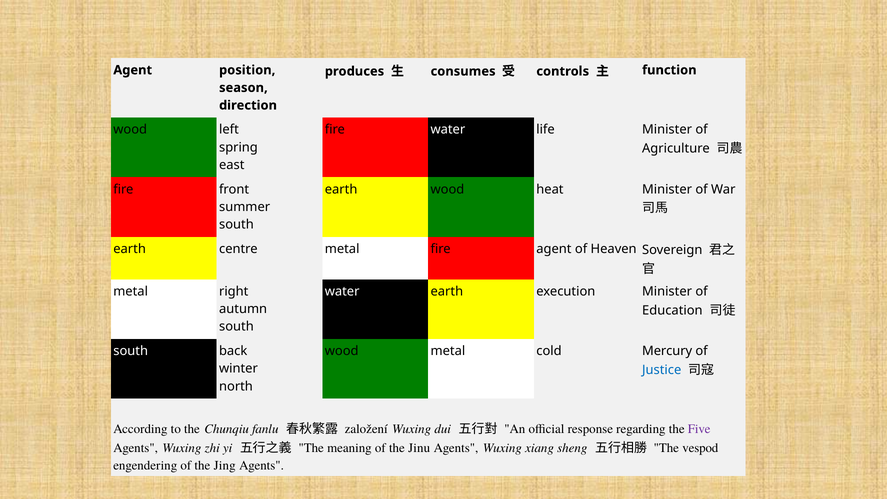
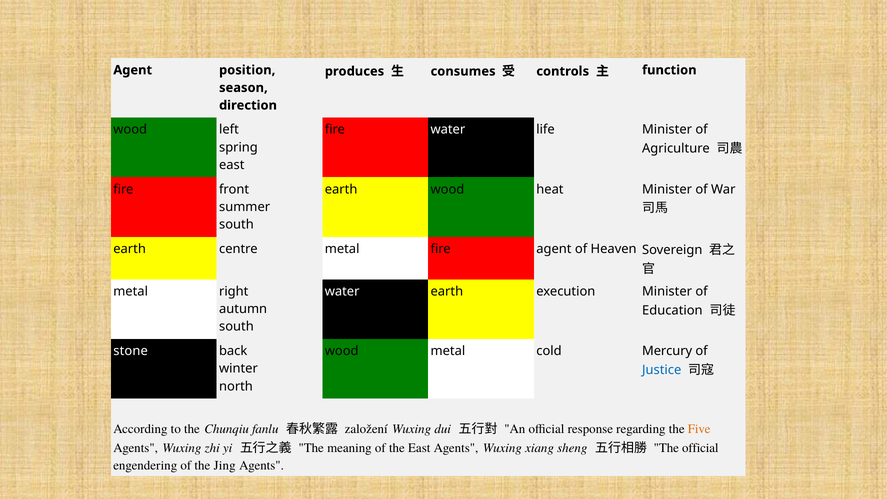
south at (131, 351): south -> stone
Five colour: purple -> orange
the Jinu: Jinu -> East
The vespod: vespod -> official
